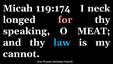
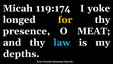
neck: neck -> yoke
for colour: pink -> yellow
speaking: speaking -> presence
cannot: cannot -> depths
